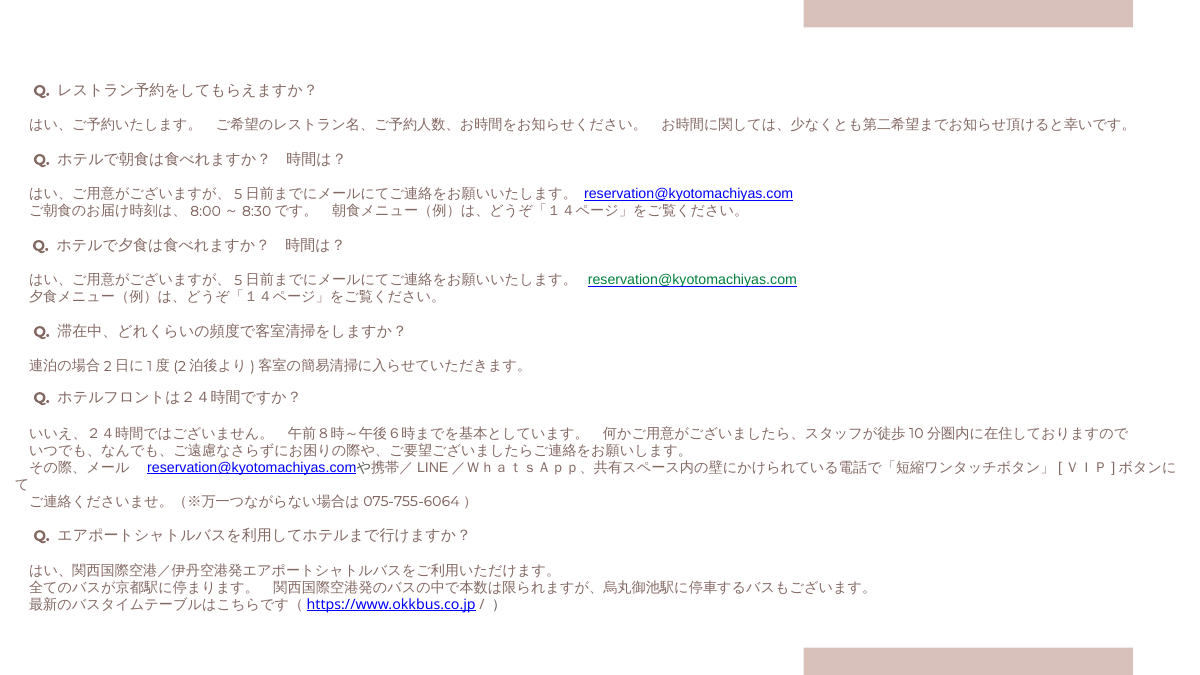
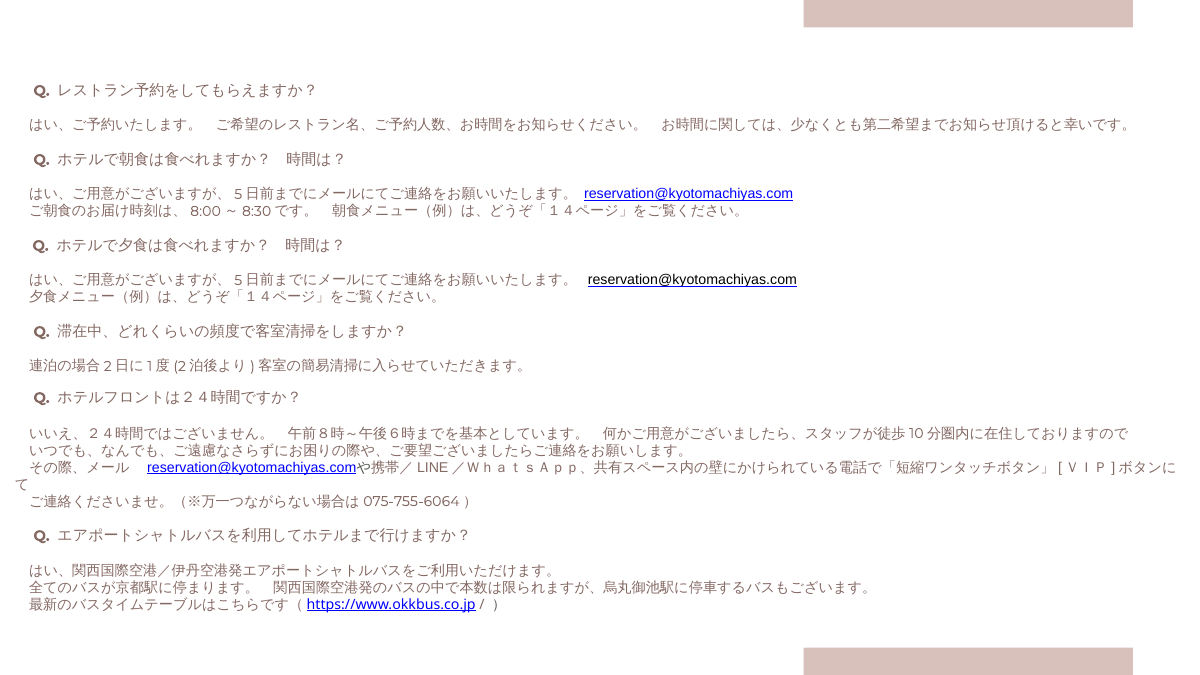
reservation@kyotomachiyas.com at (692, 280) colour: green -> black
